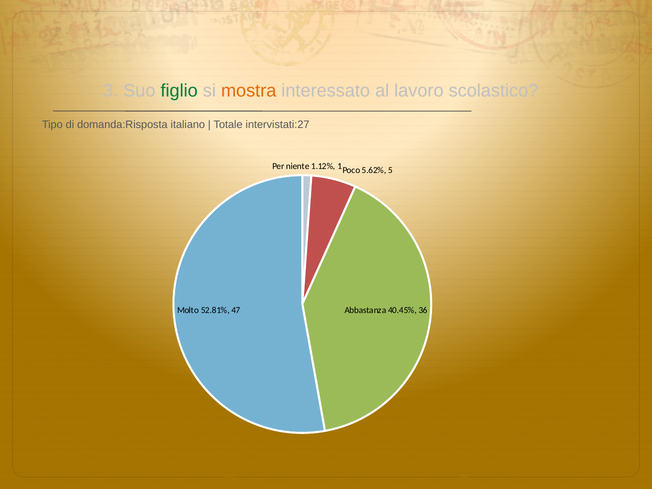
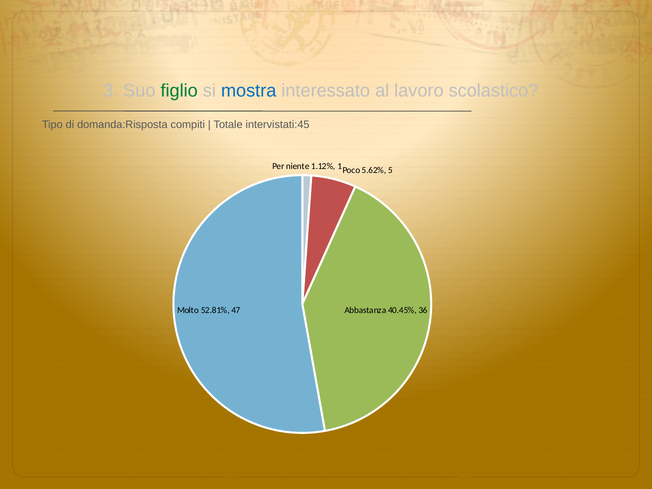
mostra colour: orange -> blue
italiano: italiano -> compiti
intervistati:27: intervistati:27 -> intervistati:45
